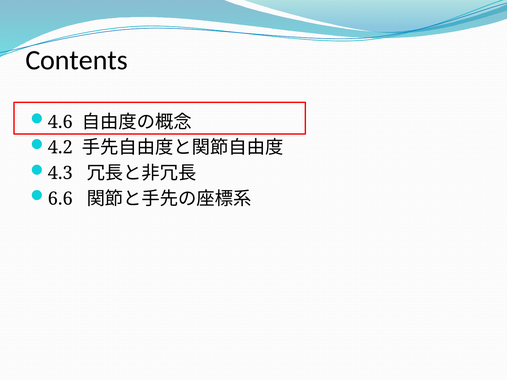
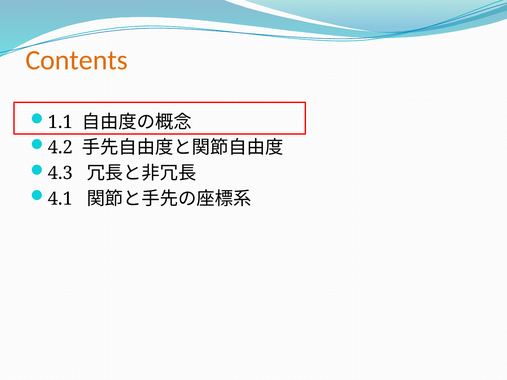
Contents colour: black -> orange
4.6: 4.6 -> 1.1
6.6: 6.6 -> 4.1
